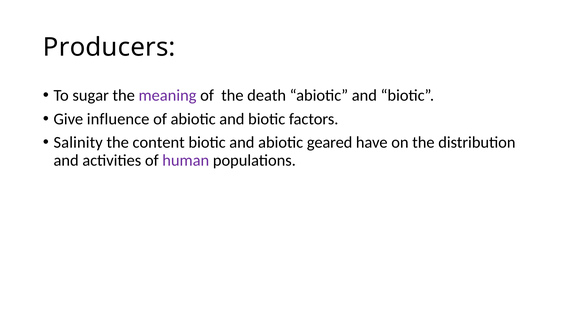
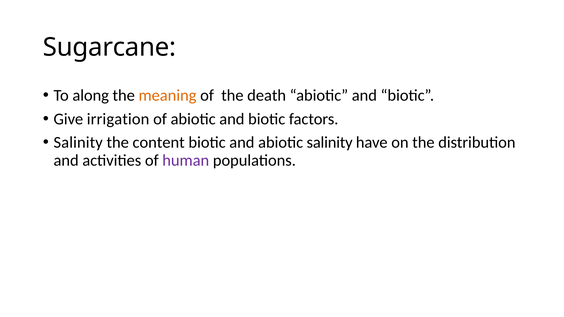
Producers: Producers -> Sugarcane
sugar: sugar -> along
meaning colour: purple -> orange
influence: influence -> irrigation
abiotic geared: geared -> salinity
